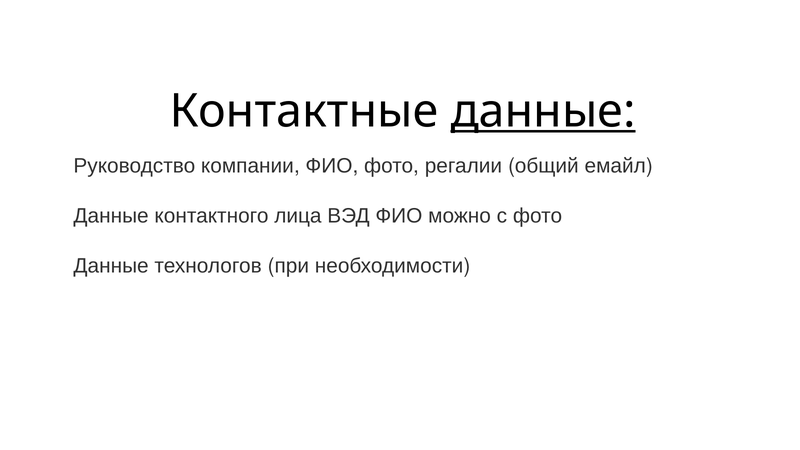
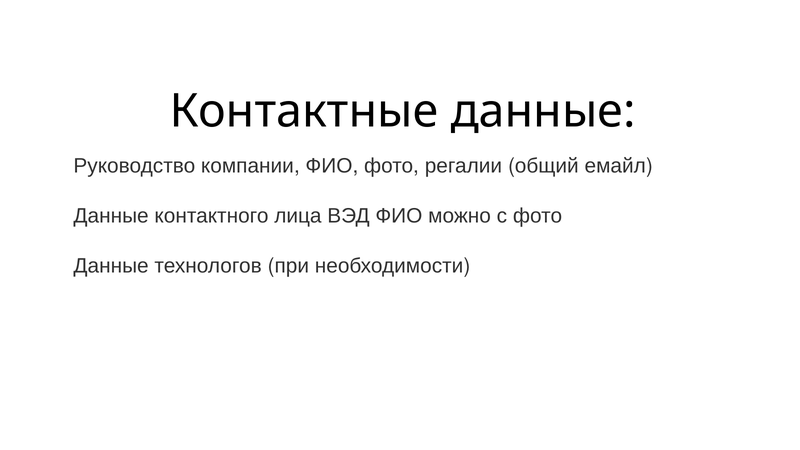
данные at (543, 111) underline: present -> none
